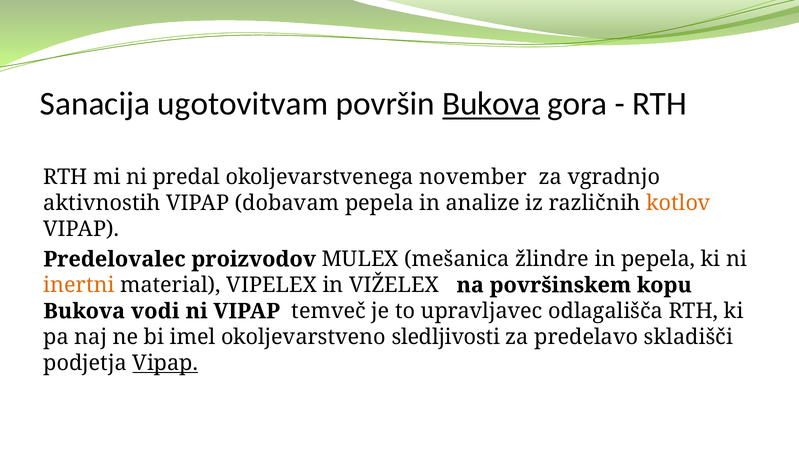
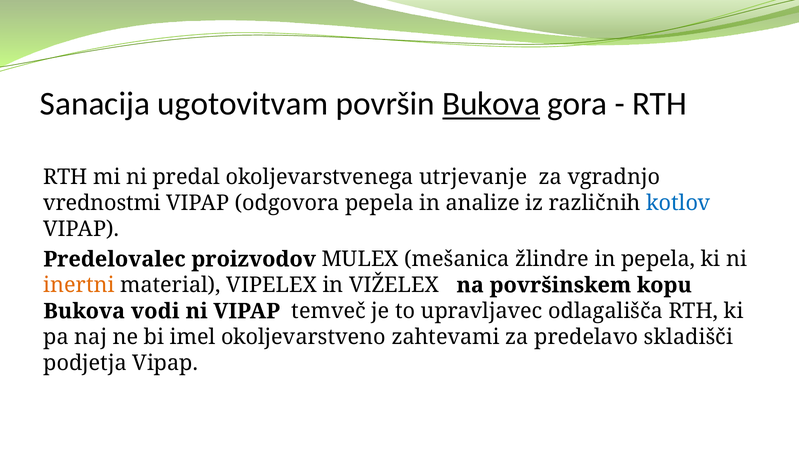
november: november -> utrjevanje
aktivnostih: aktivnostih -> vrednostmi
dobavam: dobavam -> odgovora
kotlov colour: orange -> blue
sledljivosti: sledljivosti -> zahtevami
Vipap at (165, 363) underline: present -> none
